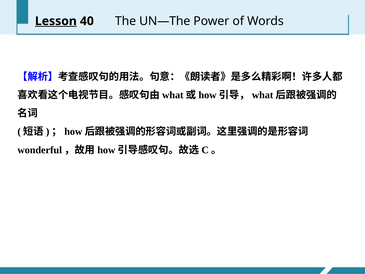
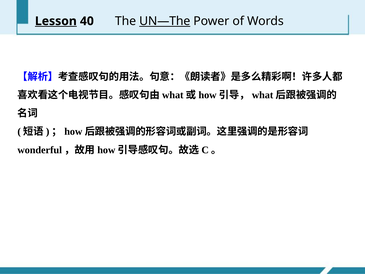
UN—The underline: none -> present
